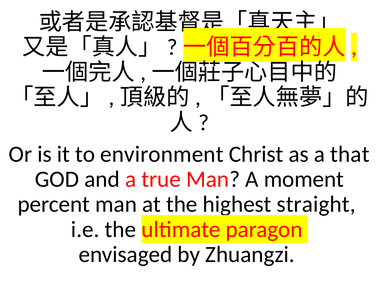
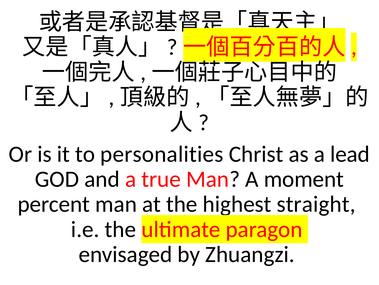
environment: environment -> personalities
that: that -> lead
